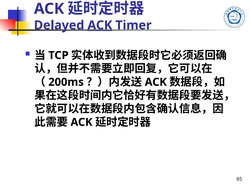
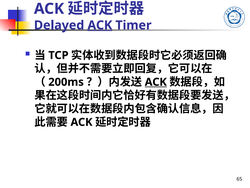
ACK at (156, 82) underline: none -> present
